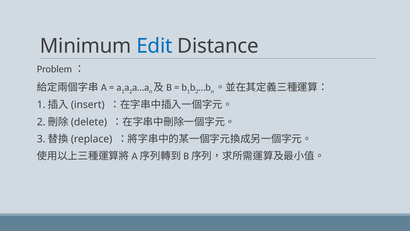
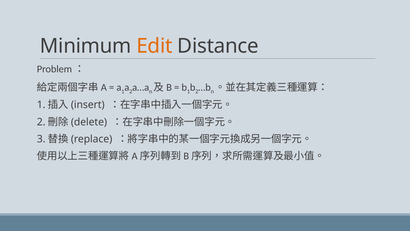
Edit colour: blue -> orange
